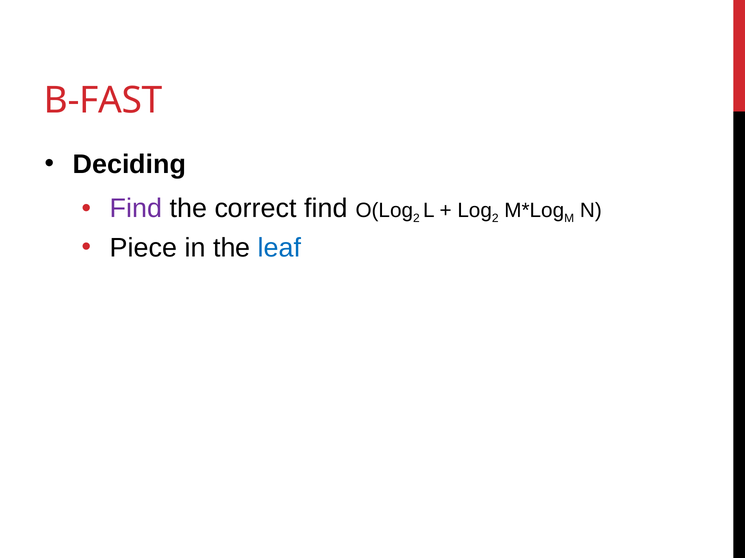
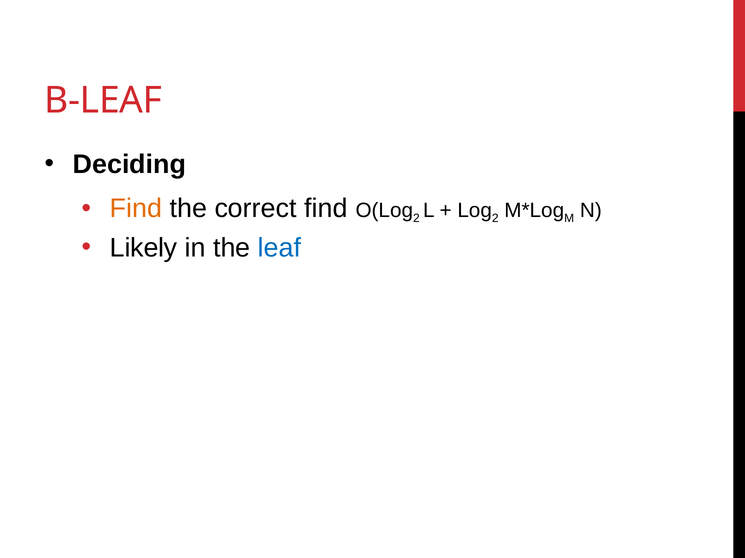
B-FAST: B-FAST -> B-LEAF
Find at (136, 209) colour: purple -> orange
Piece: Piece -> Likely
